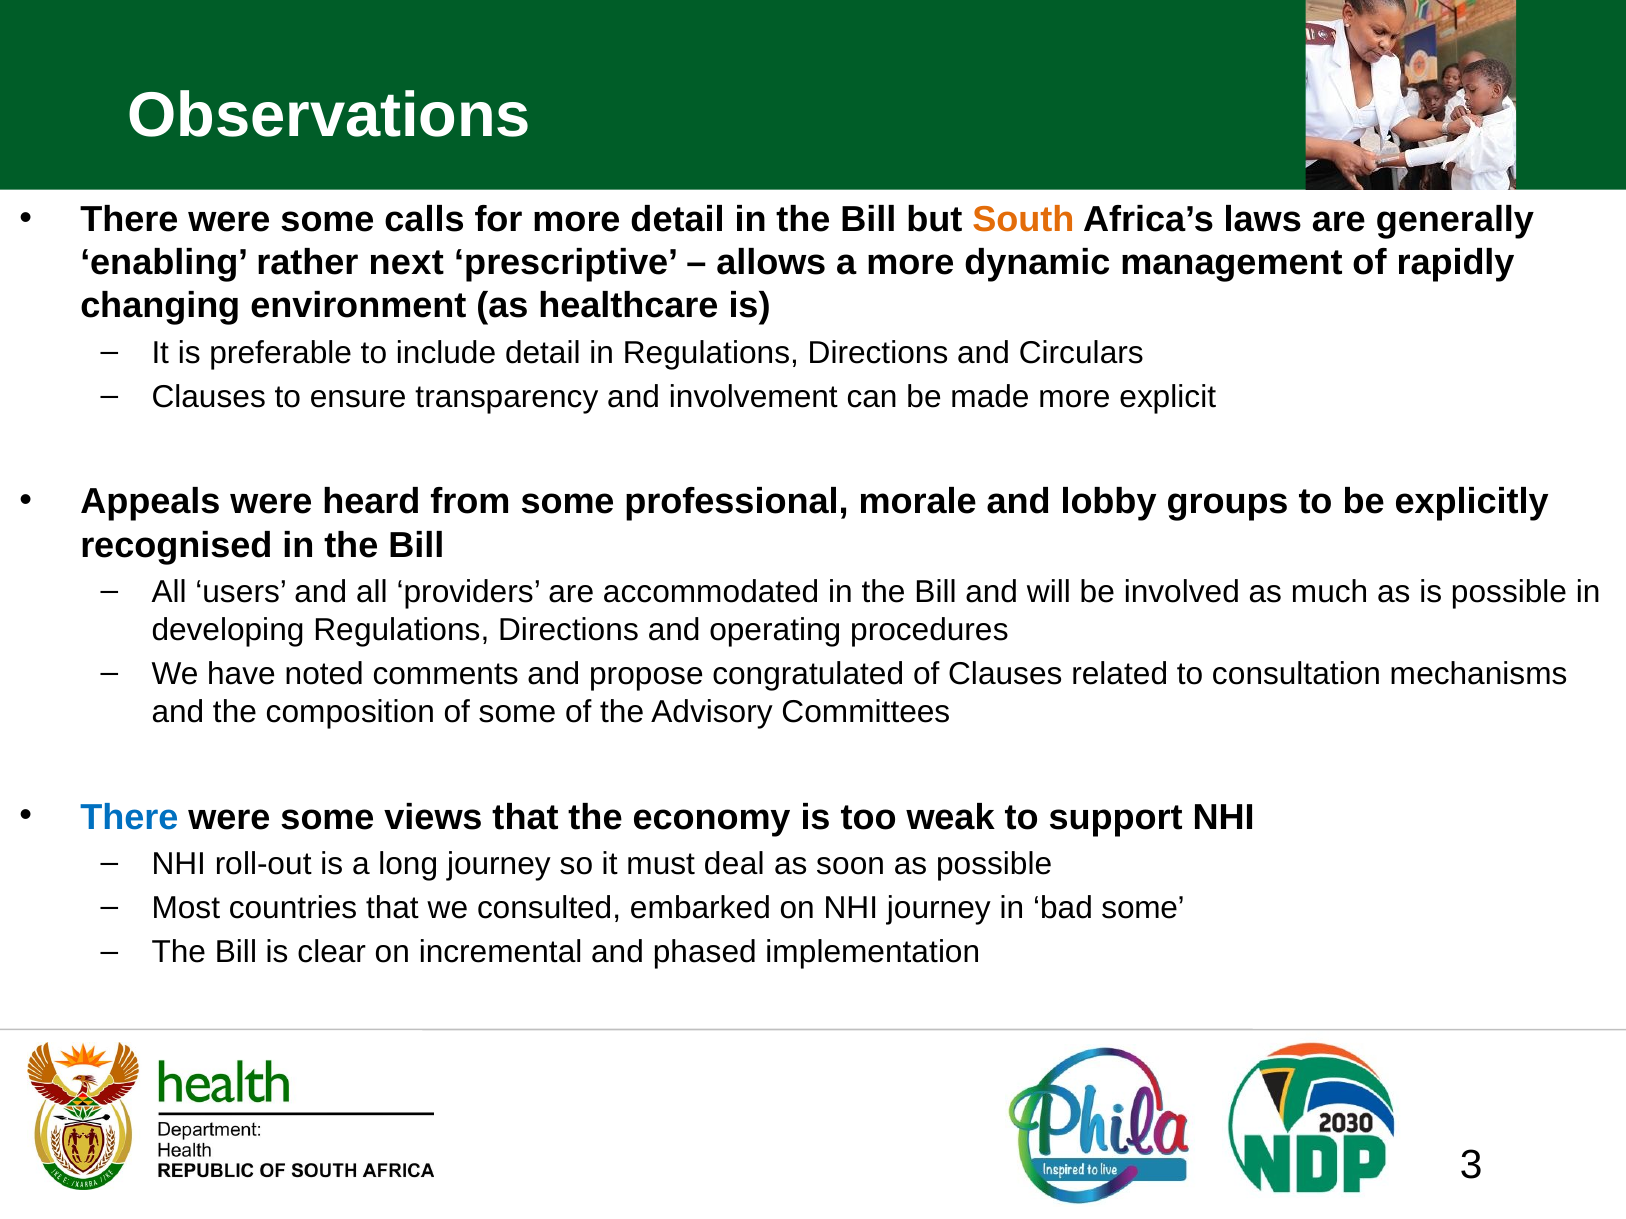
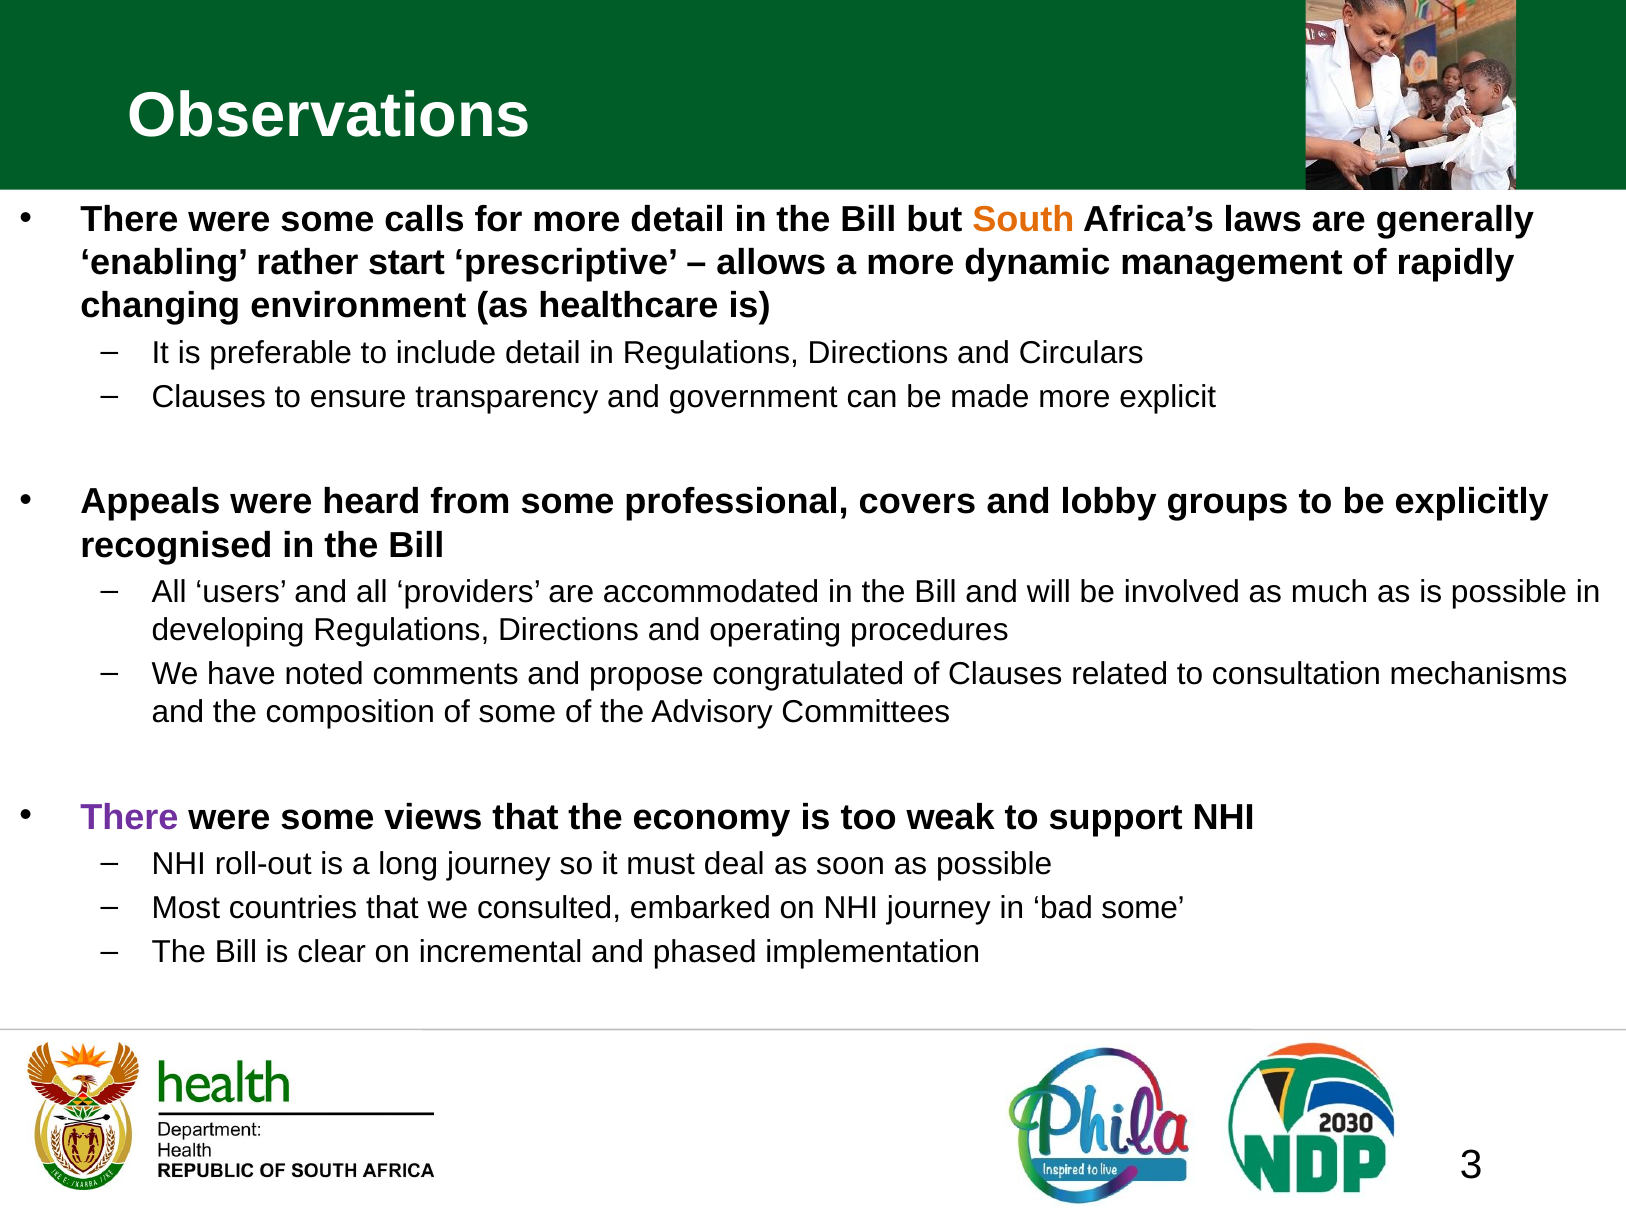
next: next -> start
involvement: involvement -> government
morale: morale -> covers
There at (129, 817) colour: blue -> purple
